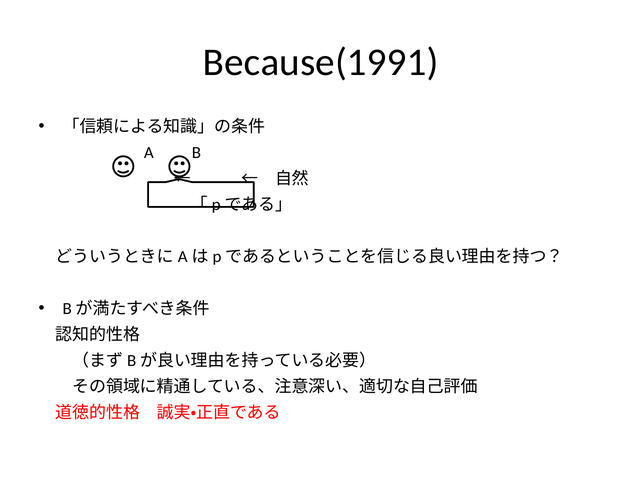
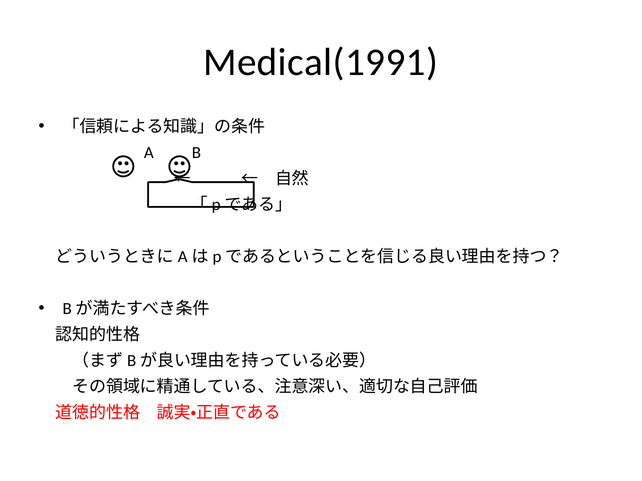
Because(1991: Because(1991 -> Medical(1991
